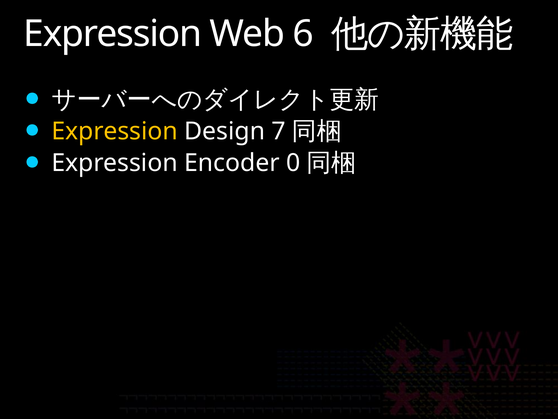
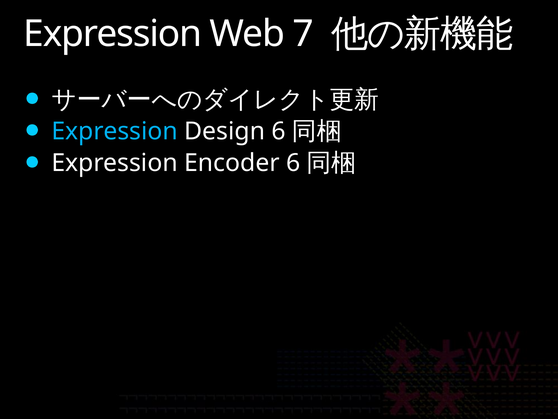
6: 6 -> 7
Expression at (115, 131) colour: yellow -> light blue
Design 7: 7 -> 6
Encoder 0: 0 -> 6
